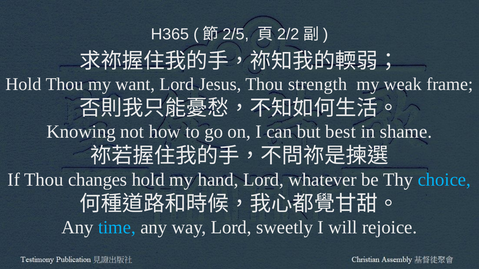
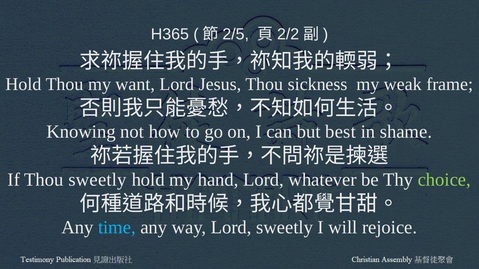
strength: strength -> sickness
Thou changes: changes -> sweetly
choice colour: light blue -> light green
